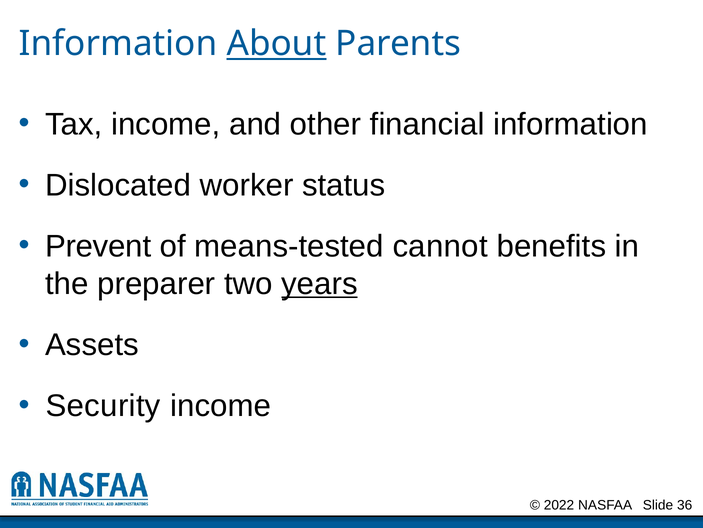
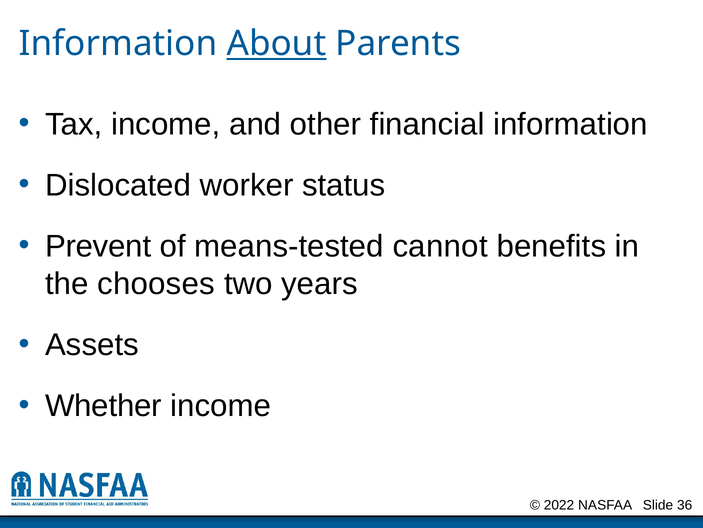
preparer: preparer -> chooses
years underline: present -> none
Security: Security -> Whether
